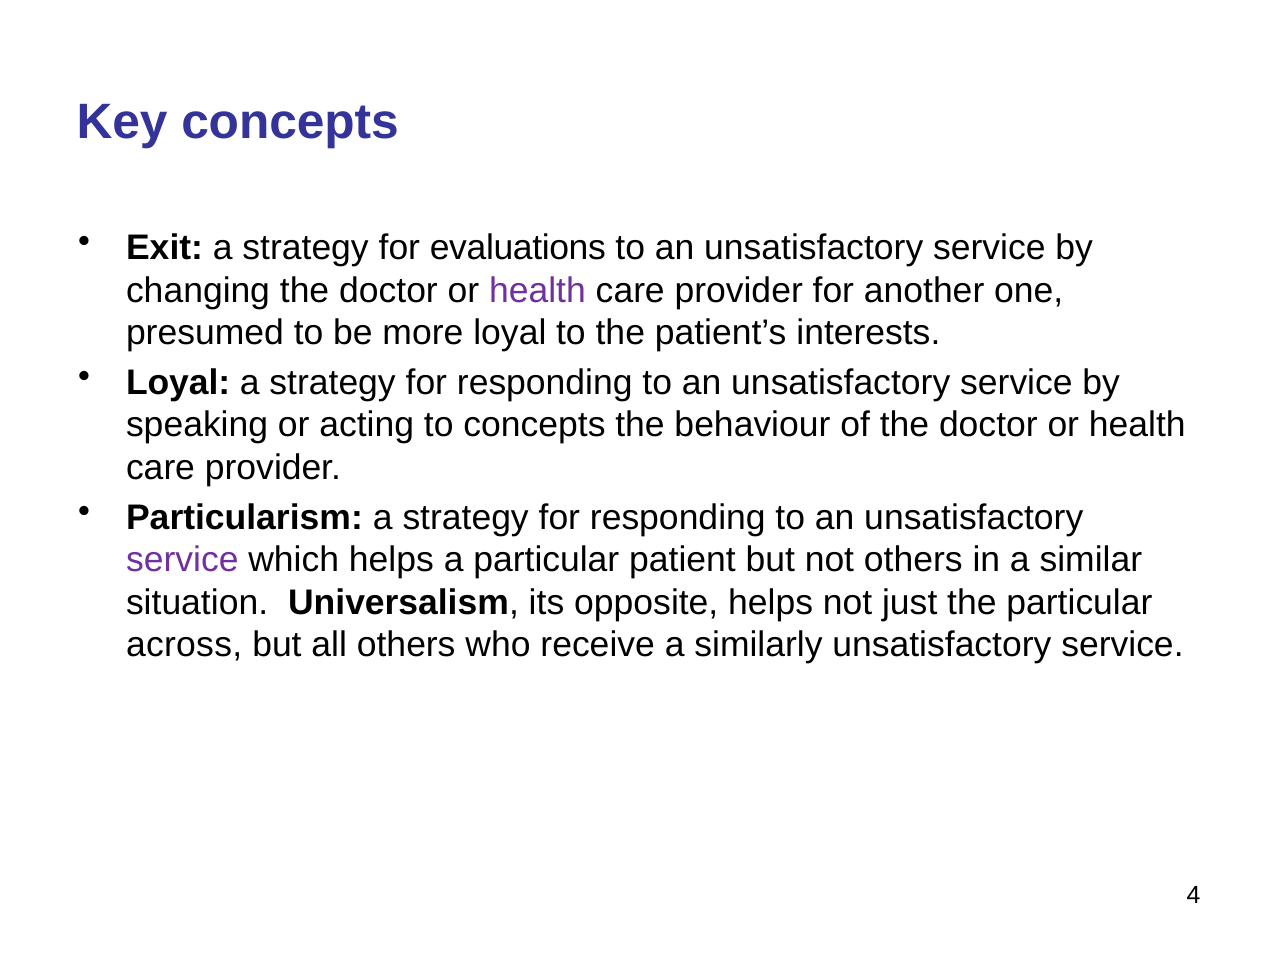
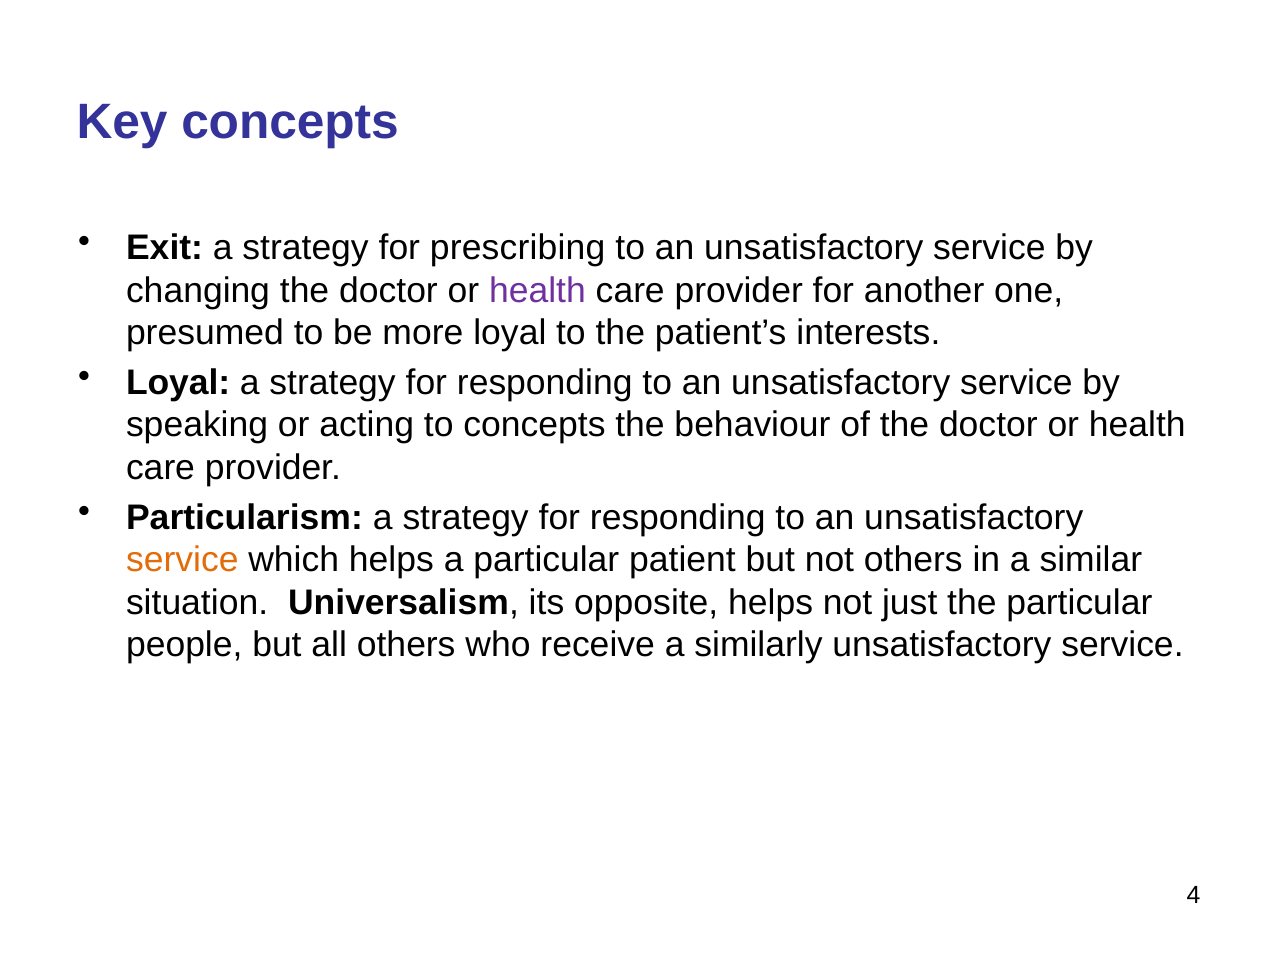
evaluations: evaluations -> prescribing
service at (182, 560) colour: purple -> orange
across: across -> people
